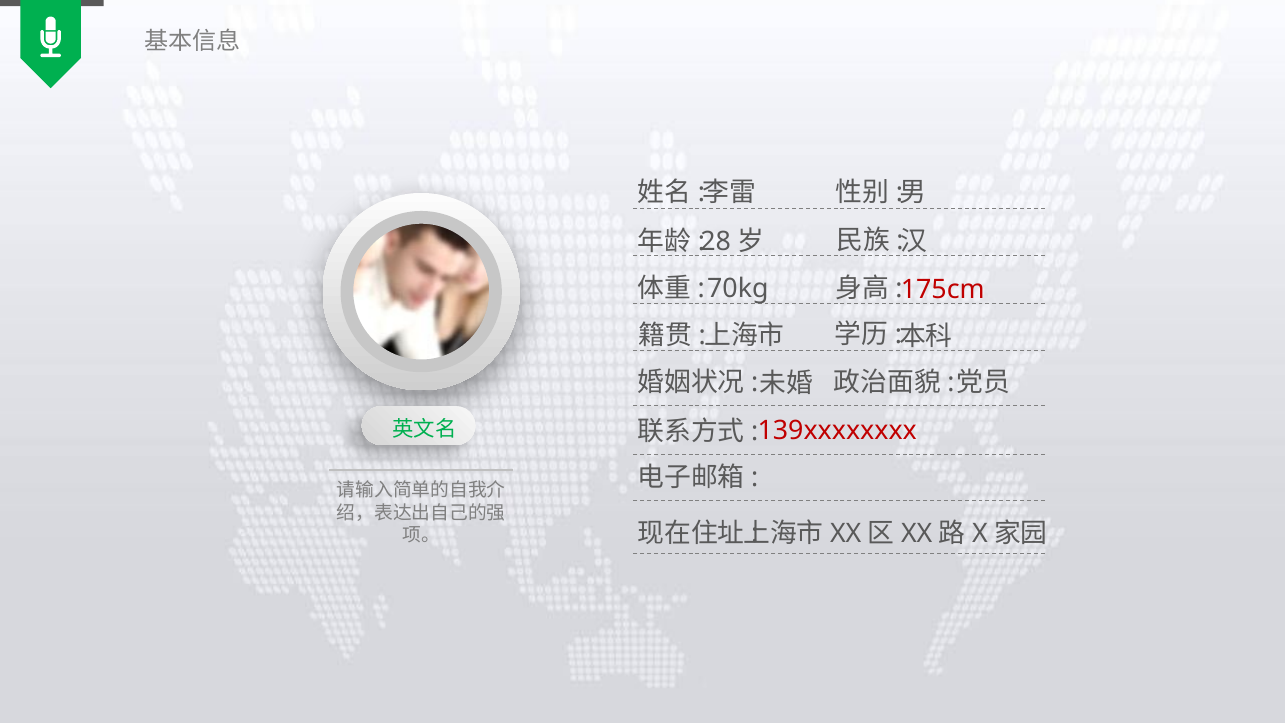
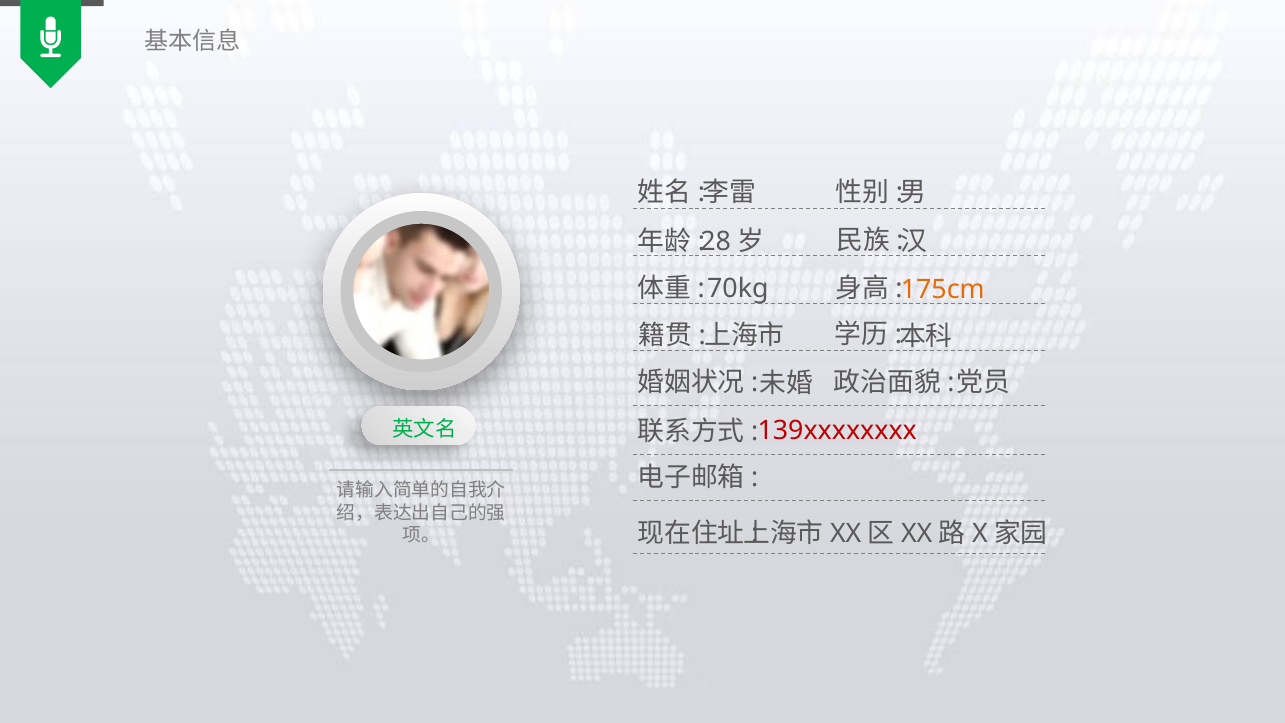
175cm colour: red -> orange
